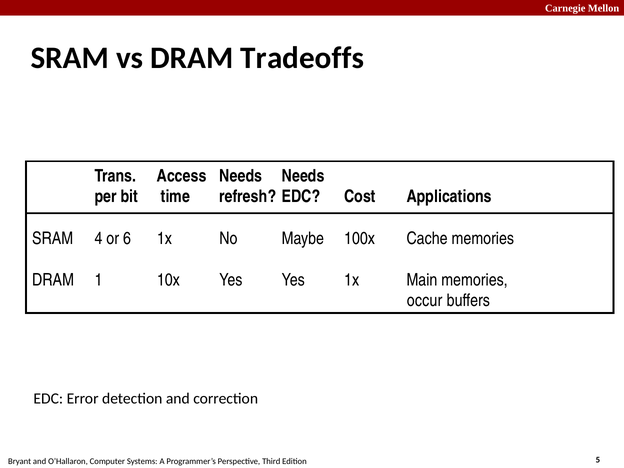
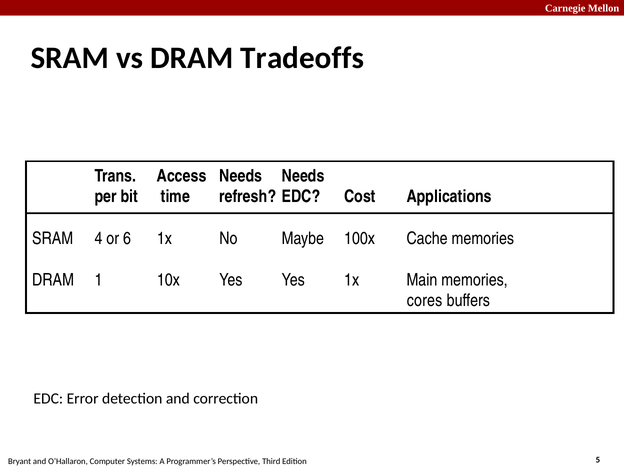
occur: occur -> cores
